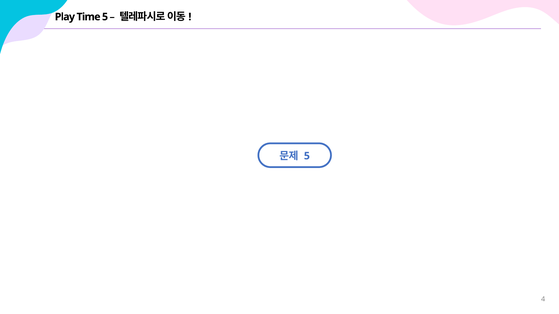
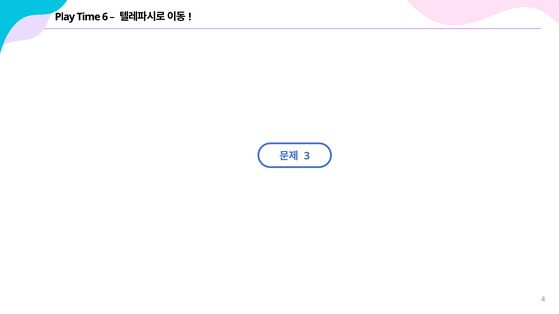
Time 5: 5 -> 6
5 at (307, 156): 5 -> 3
